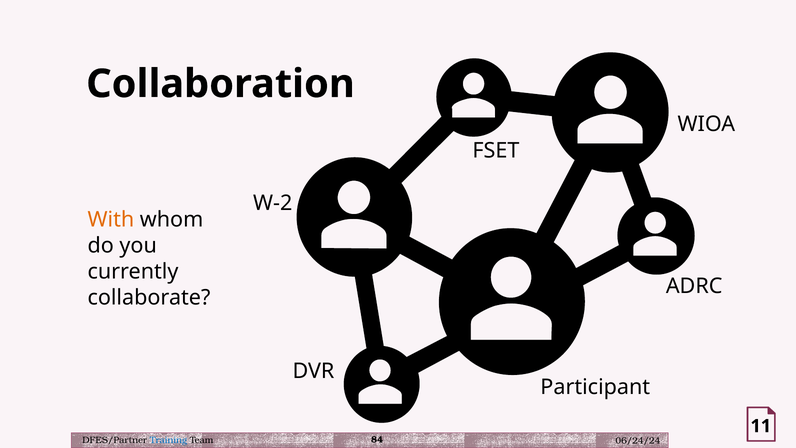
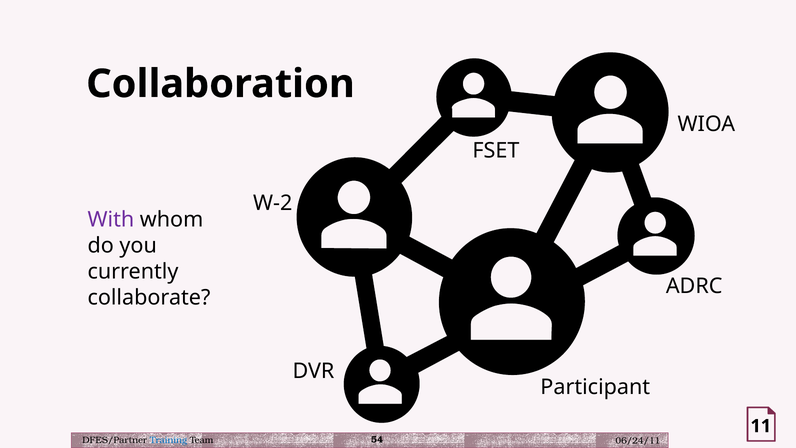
With colour: orange -> purple
84: 84 -> 54
06/24/24: 06/24/24 -> 06/24/11
